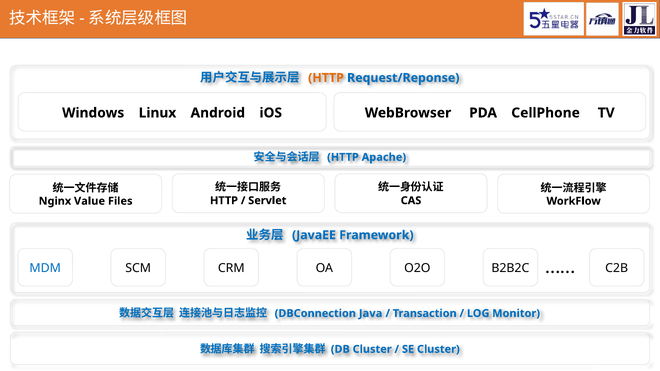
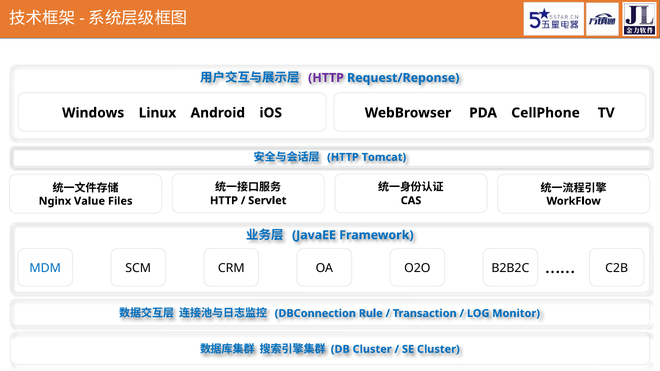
HTTP at (326, 78) colour: orange -> purple
Apache: Apache -> Tomcat
Java: Java -> Rule
